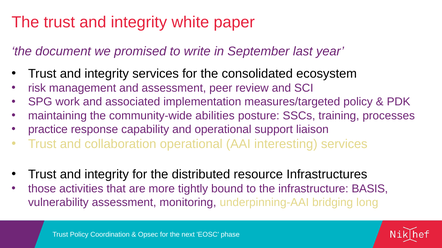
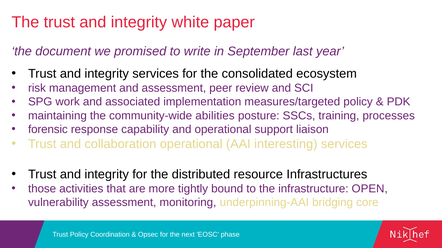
practice: practice -> forensic
BASIS: BASIS -> OPEN
long: long -> core
